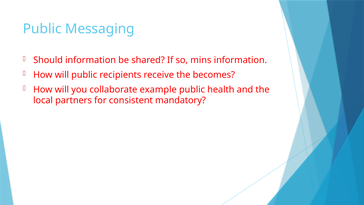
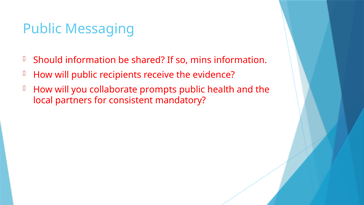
becomes: becomes -> evidence
example: example -> prompts
